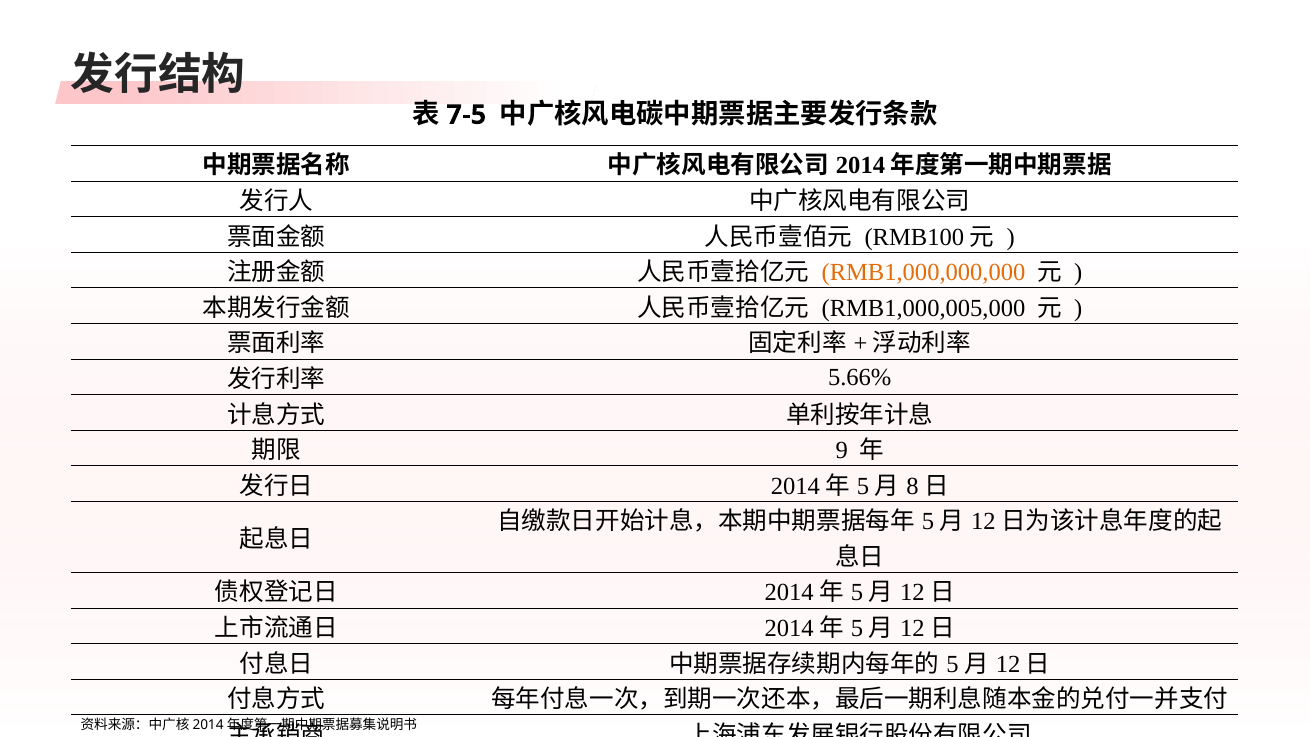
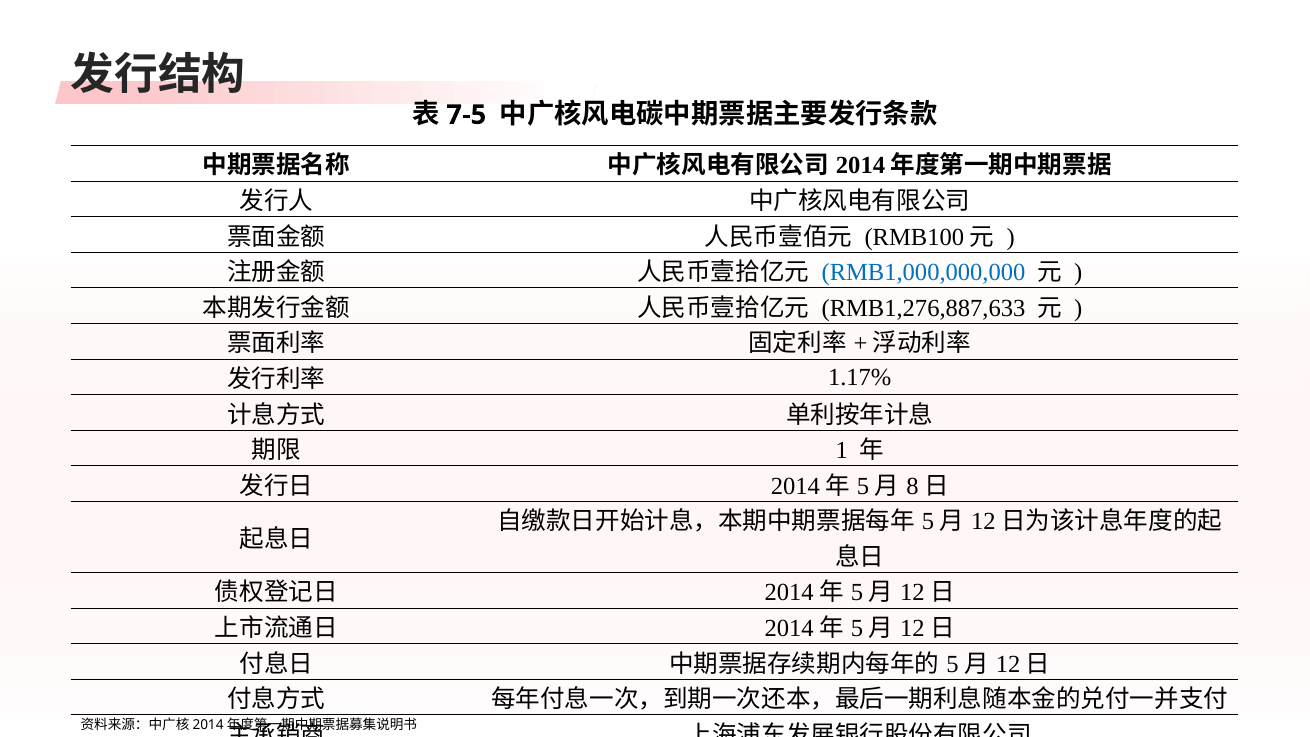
RMB1,000,000,000 colour: orange -> blue
RMB1,000,005,000: RMB1,000,005,000 -> RMB1,276,887,633
5.66%: 5.66% -> 1.17%
9: 9 -> 1
